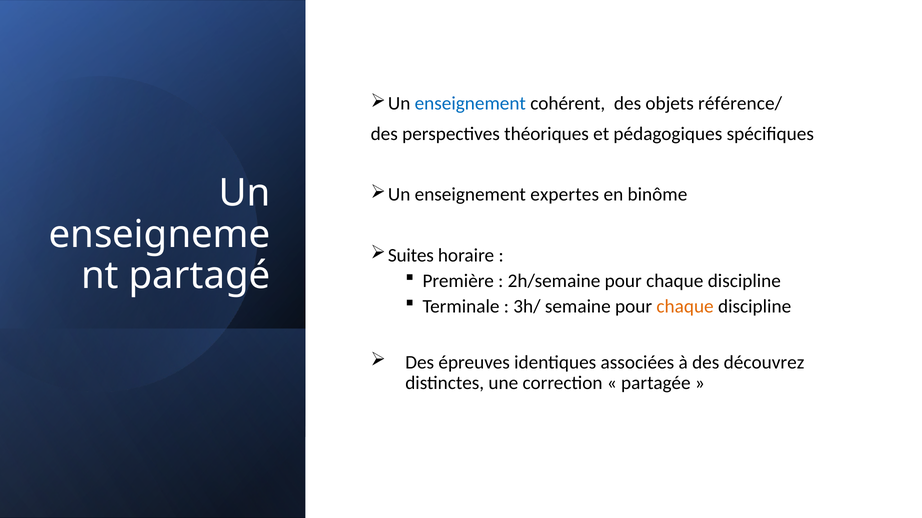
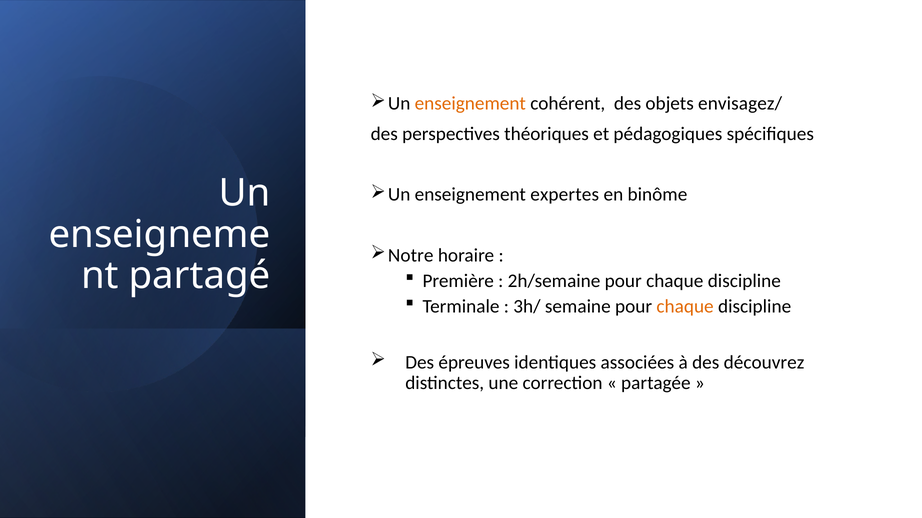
enseignement at (470, 104) colour: blue -> orange
référence/: référence/ -> envisagez/
Suites: Suites -> Notre
